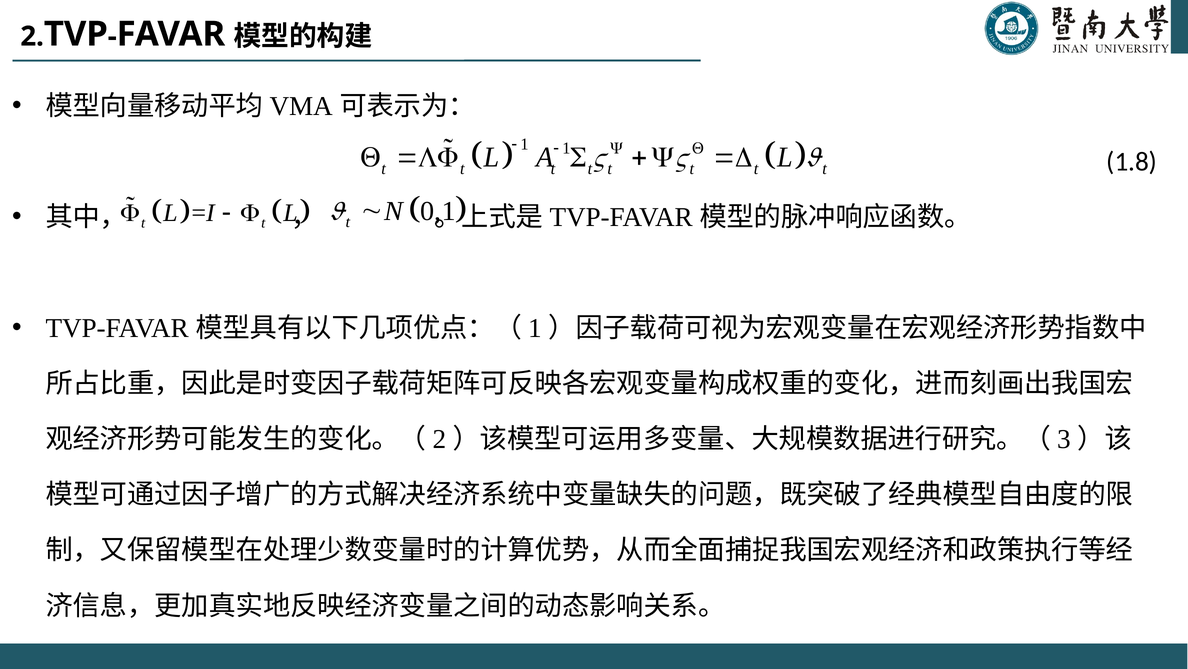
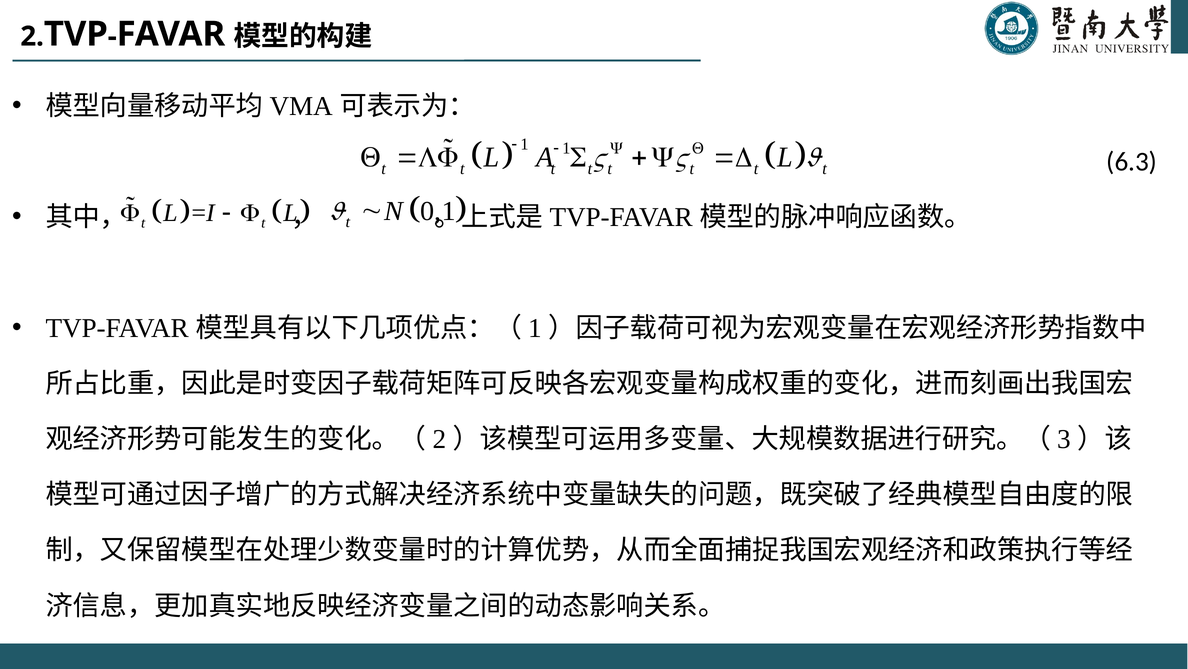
1.8: 1.8 -> 6.3
